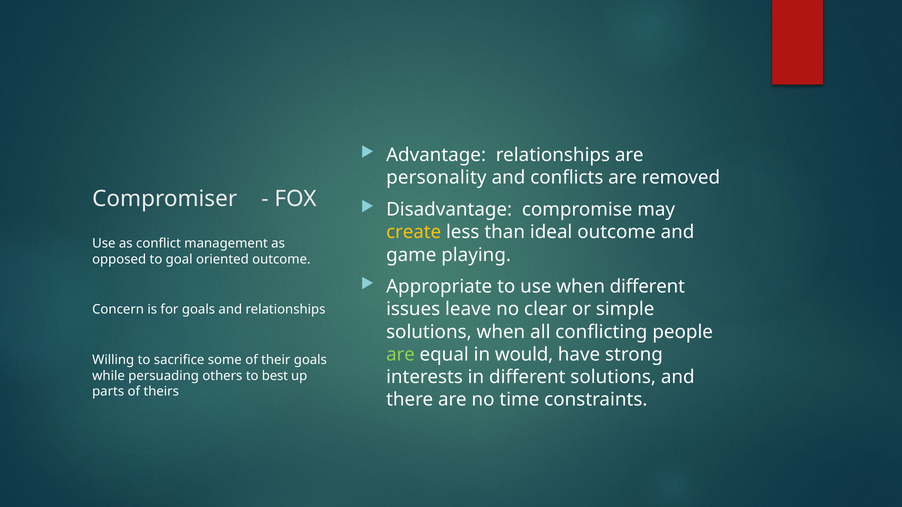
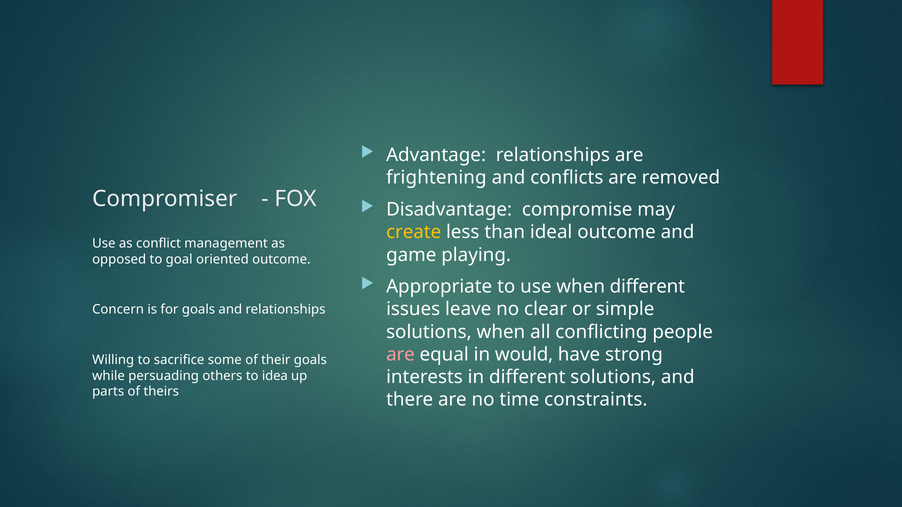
personality: personality -> frightening
are at (400, 355) colour: light green -> pink
best: best -> idea
